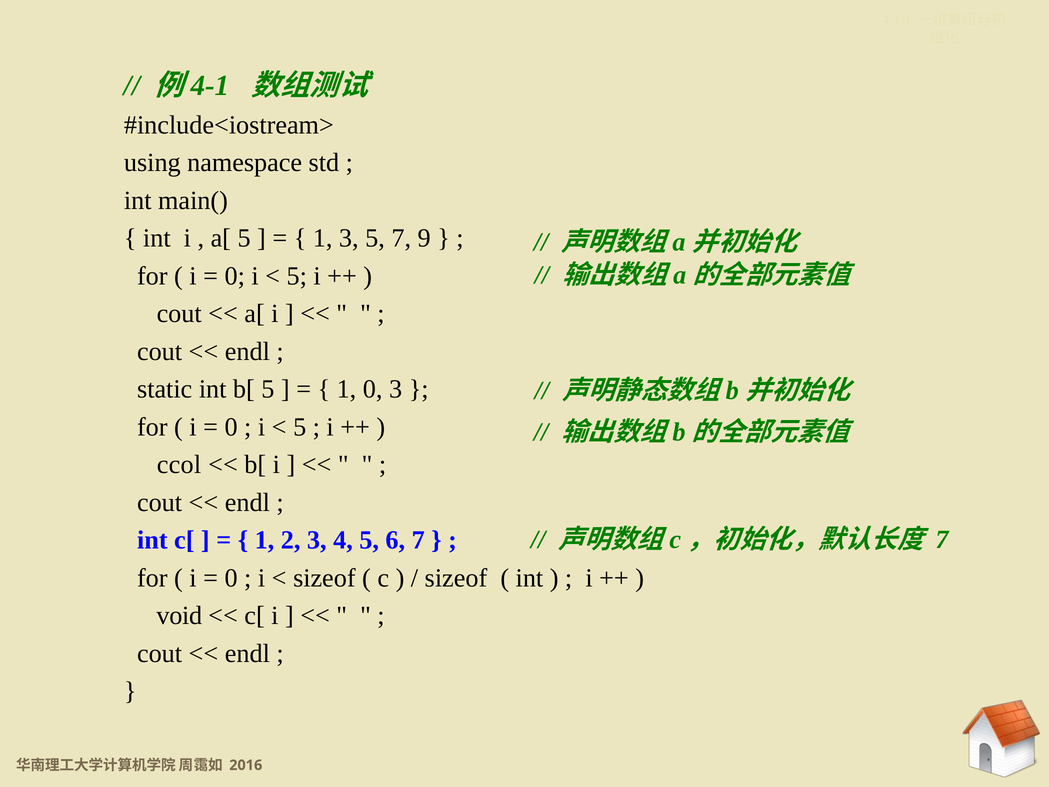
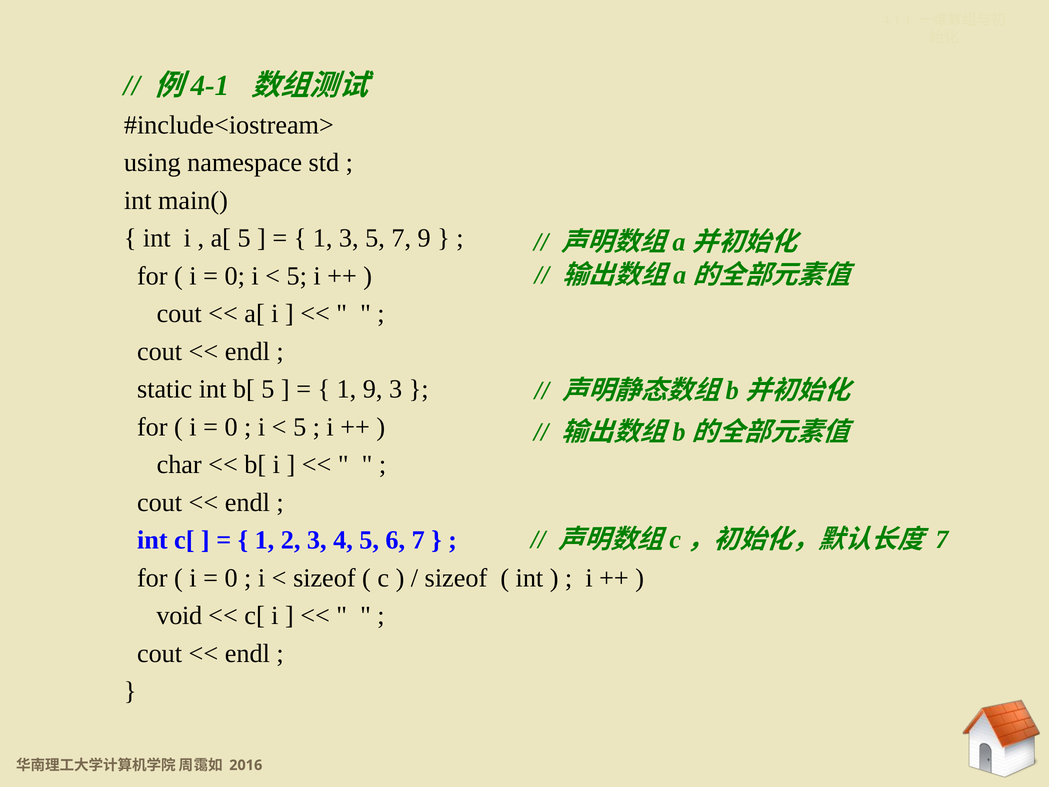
1 0: 0 -> 9
ccol: ccol -> char
